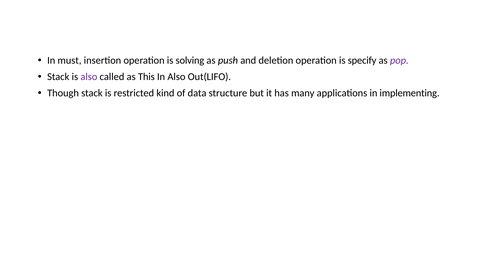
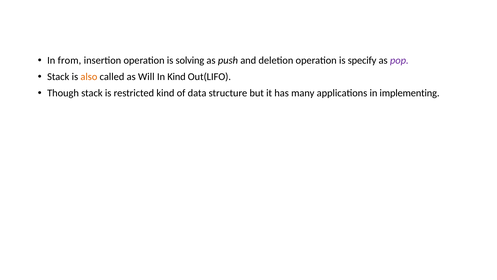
must: must -> from
also at (89, 77) colour: purple -> orange
This: This -> Will
In Also: Also -> Kind
